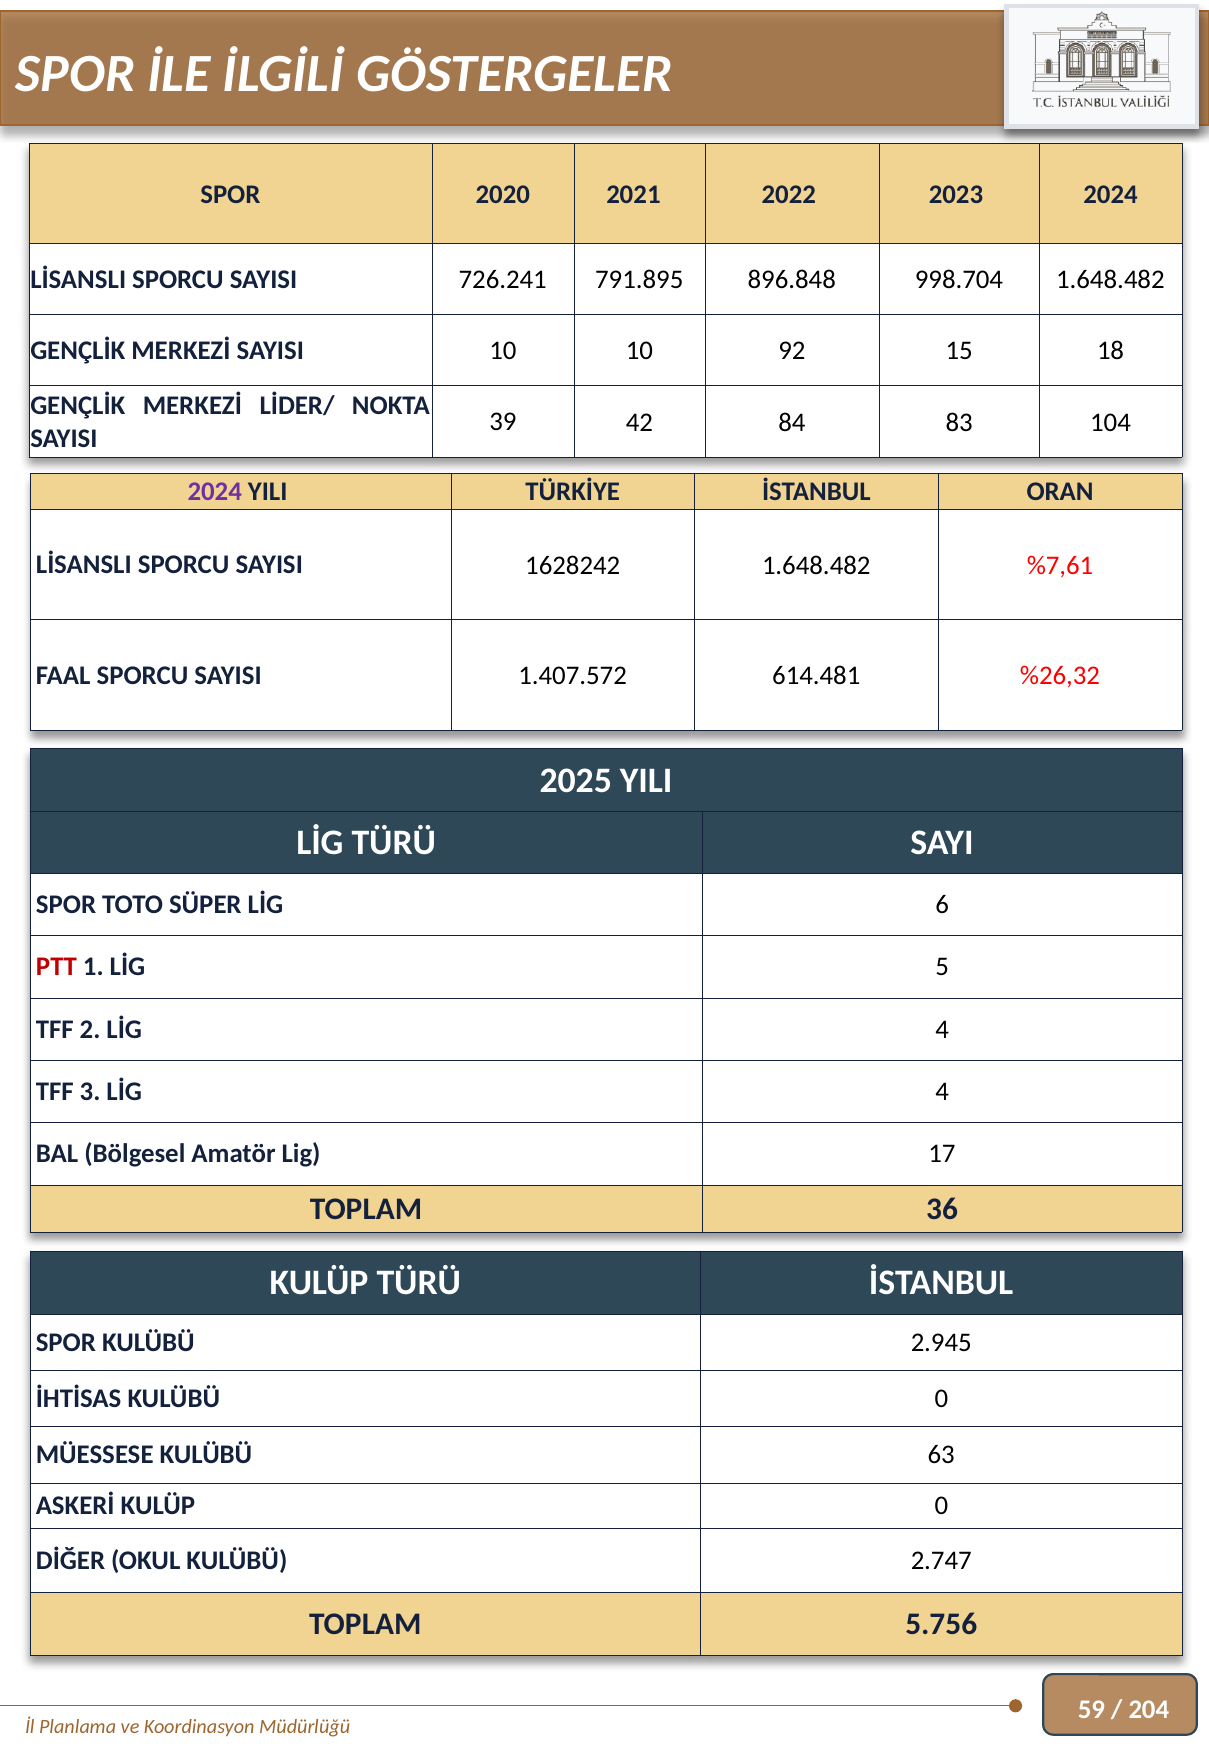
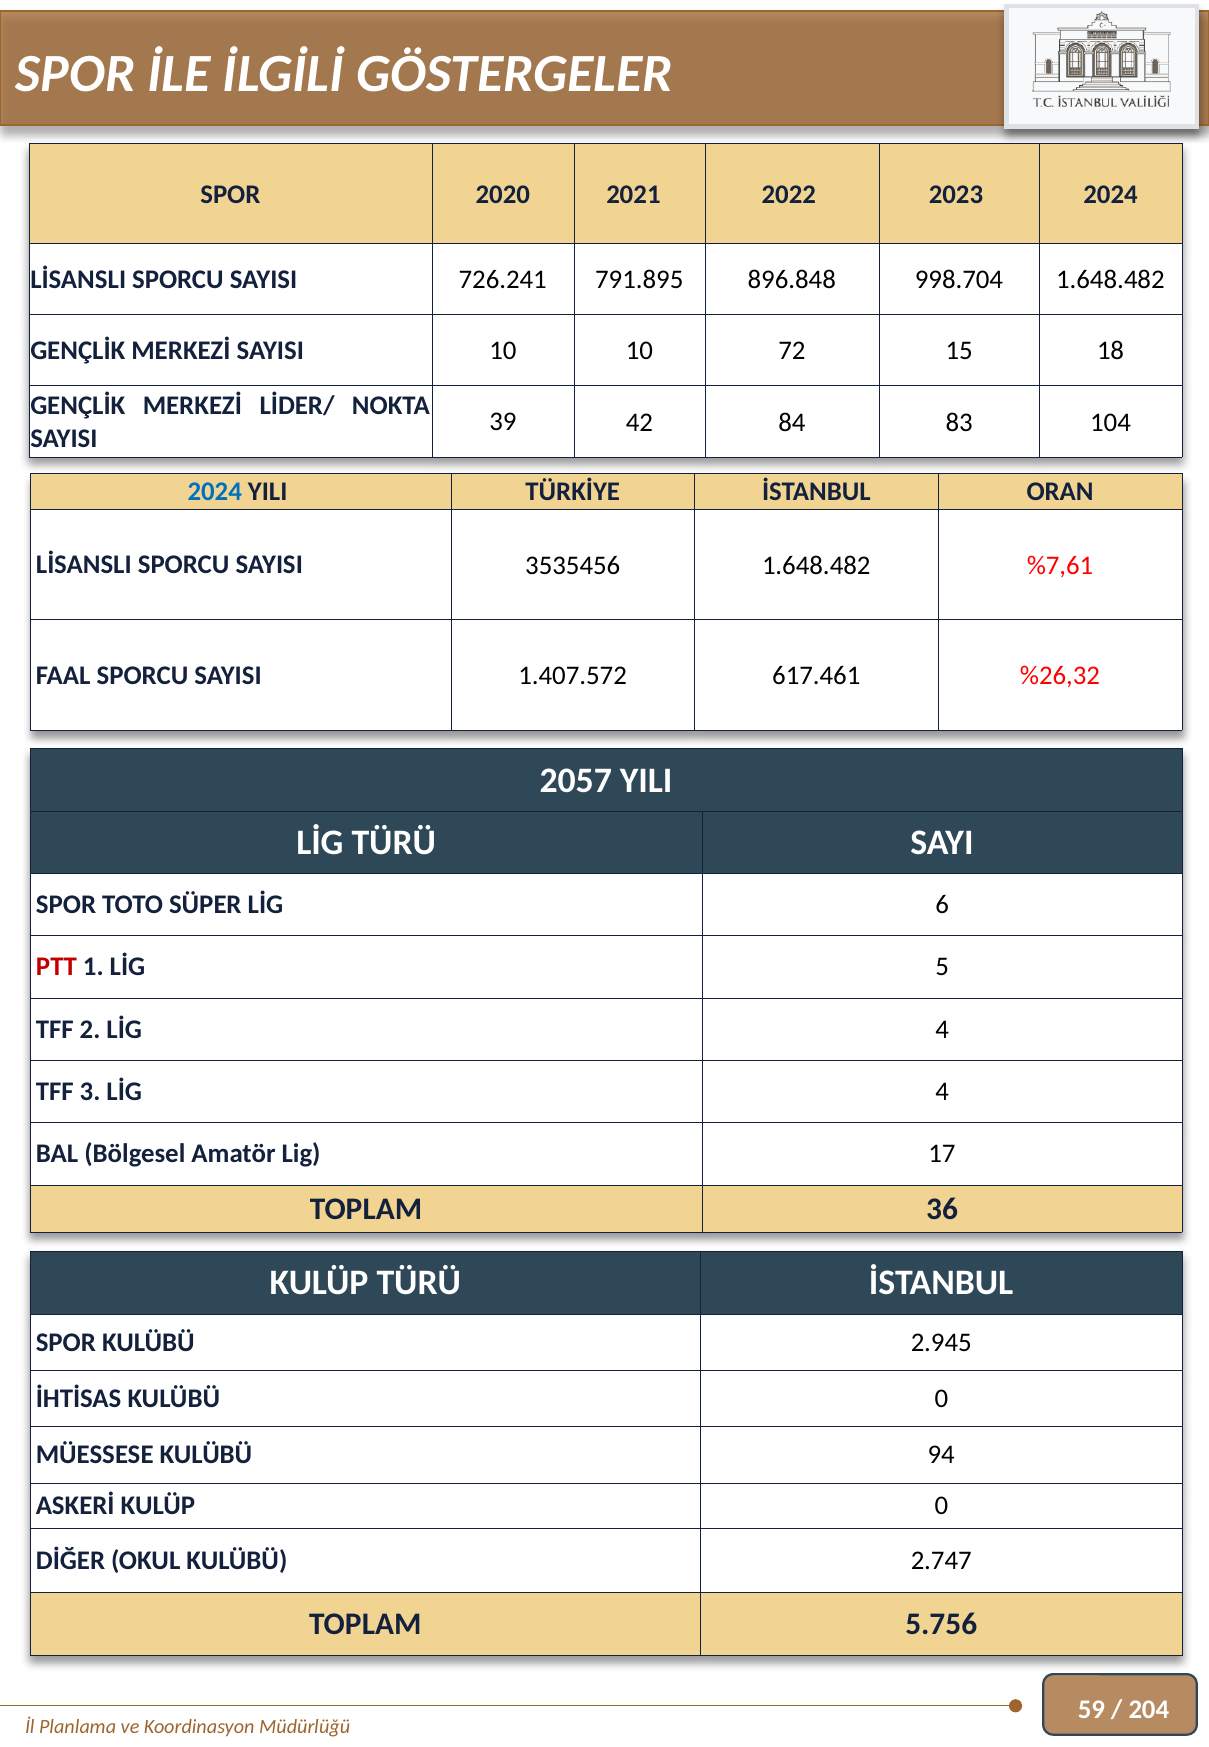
92: 92 -> 72
2024 at (215, 492) colour: purple -> blue
1628242: 1628242 -> 3535456
614.481: 614.481 -> 617.461
2025: 2025 -> 2057
63: 63 -> 94
